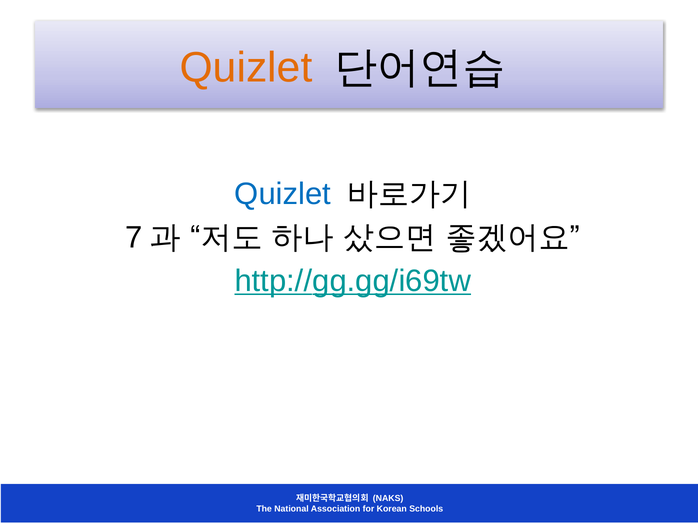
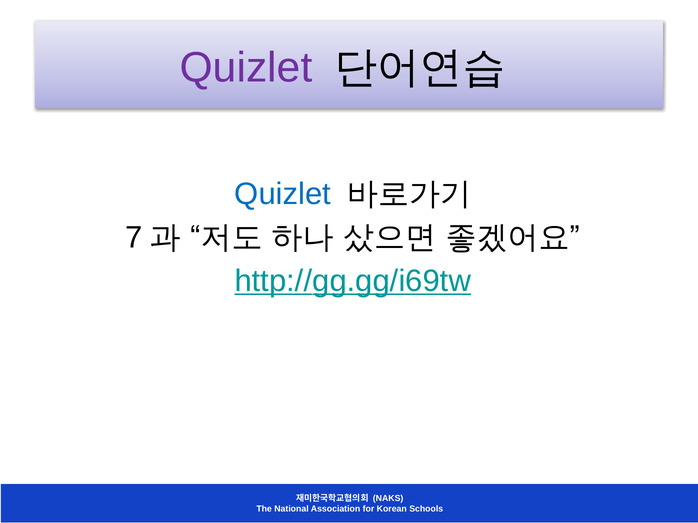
Quizlet at (246, 68) colour: orange -> purple
